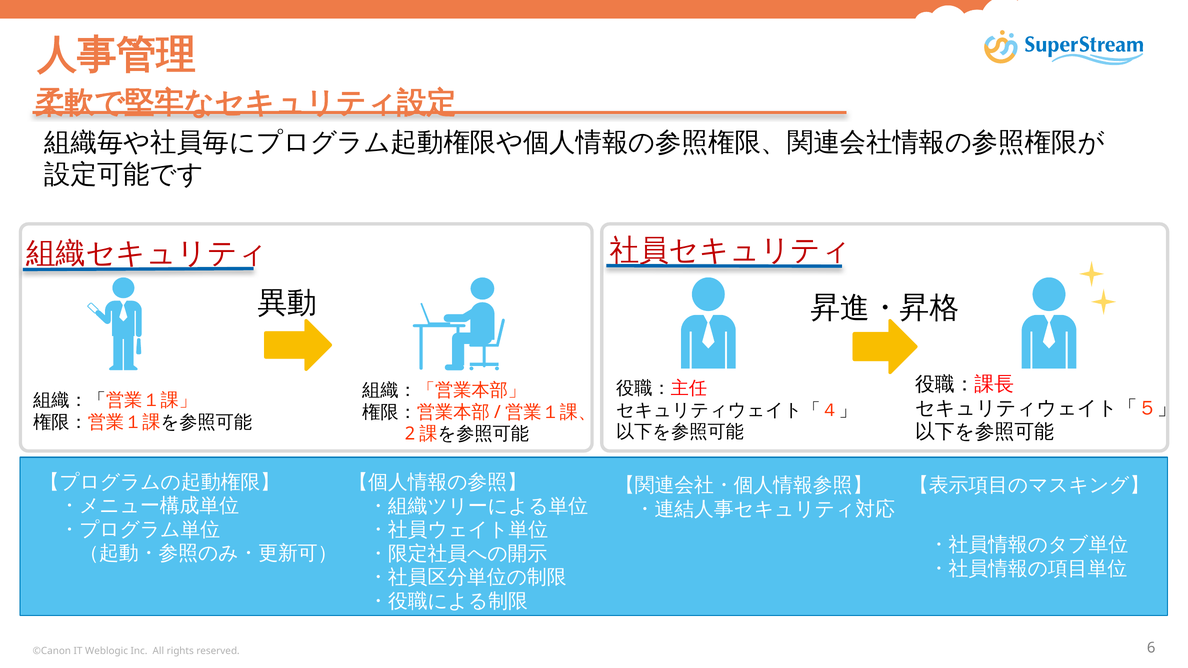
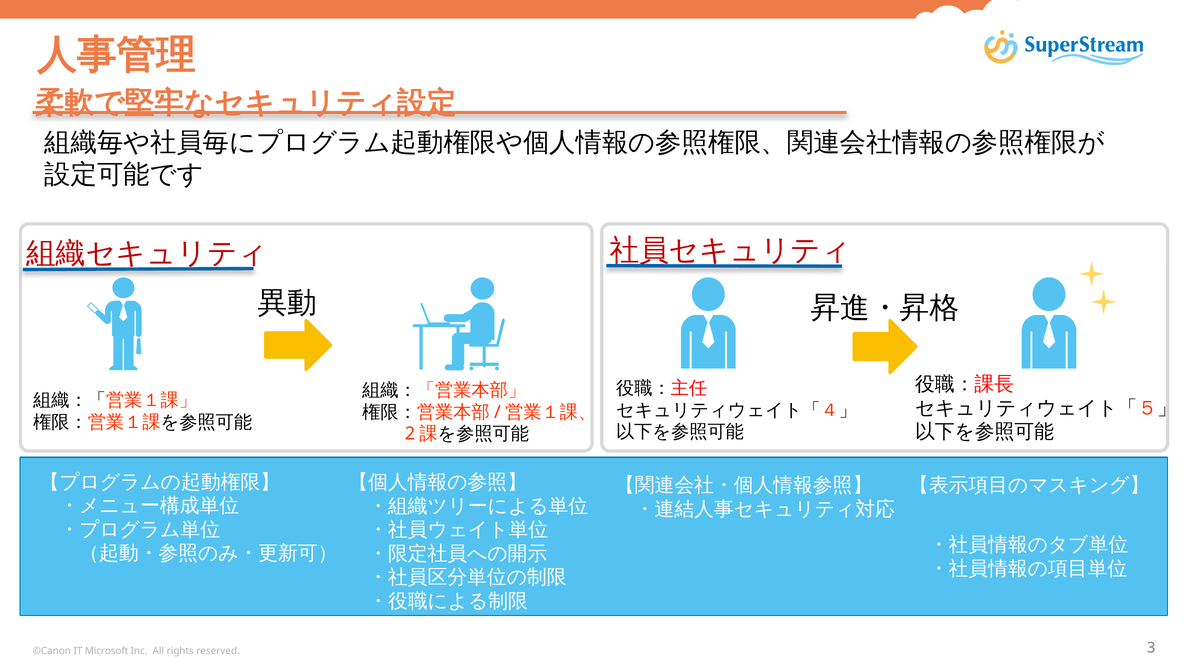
Weblogic: Weblogic -> Microsoft
6: 6 -> 3
